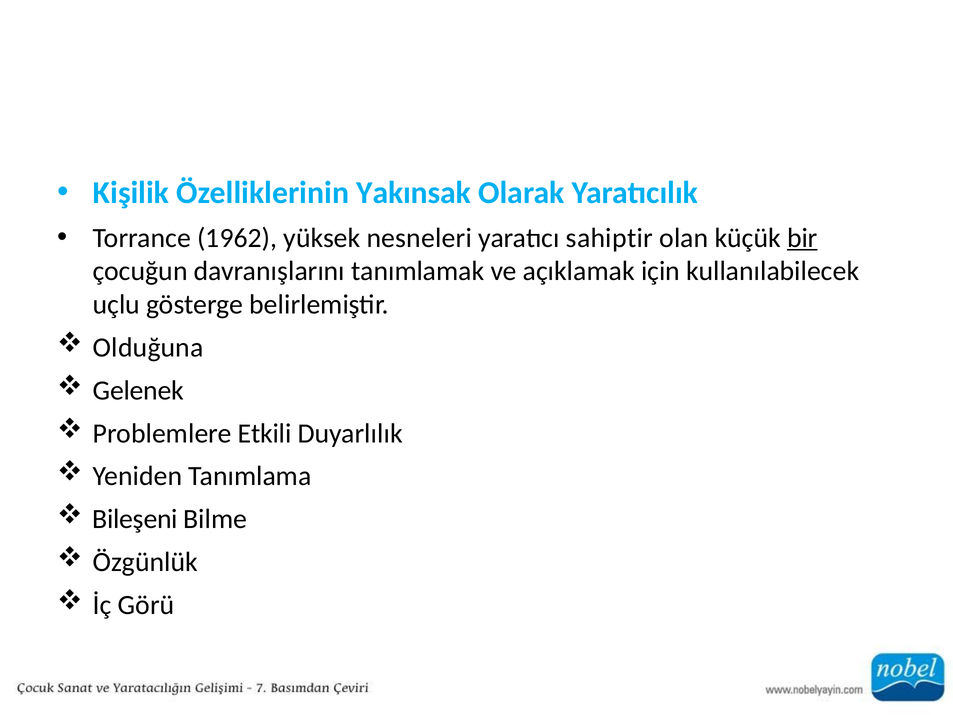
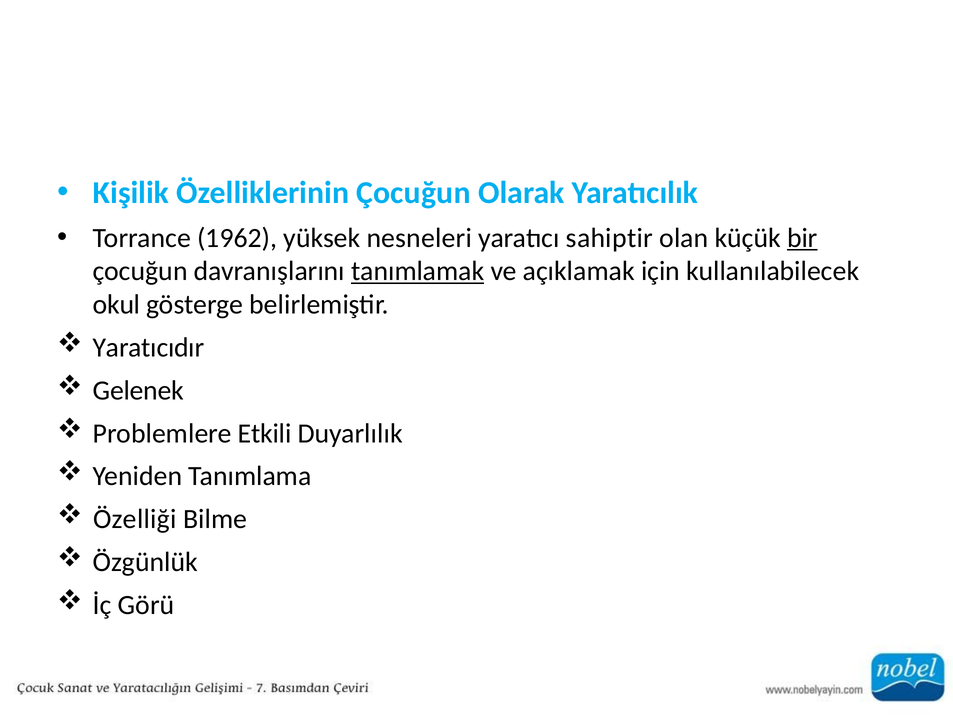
Özelliklerinin Yakınsak: Yakınsak -> Çocuğun
tanımlamak underline: none -> present
uçlu: uçlu -> okul
Olduğuna: Olduğuna -> Yaratıcıdır
Bileşeni: Bileşeni -> Özelliği
